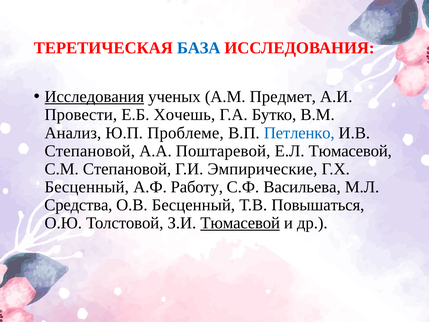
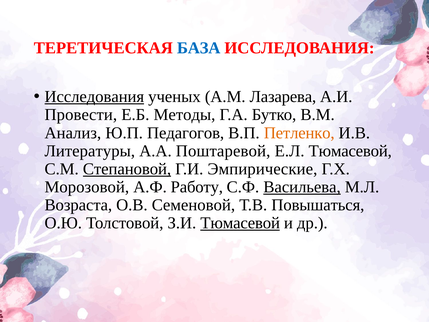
Предмет: Предмет -> Лазарева
Хочешь: Хочешь -> Методы
Проблеме: Проблеме -> Педагогов
Петленко colour: blue -> orange
Степановой at (90, 151): Степановой -> Литературы
Степановой at (127, 169) underline: none -> present
Бесценный at (87, 187): Бесценный -> Морозовой
Васильева underline: none -> present
Средства: Средства -> Возраста
О.В Бесценный: Бесценный -> Семеновой
